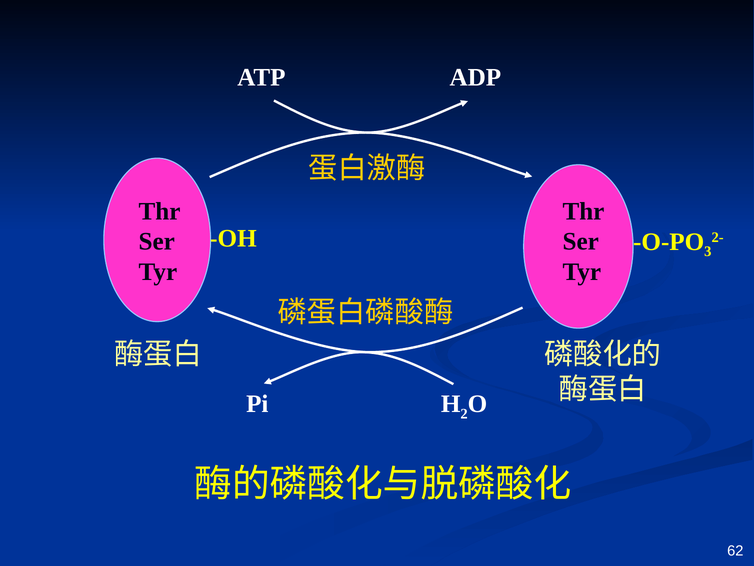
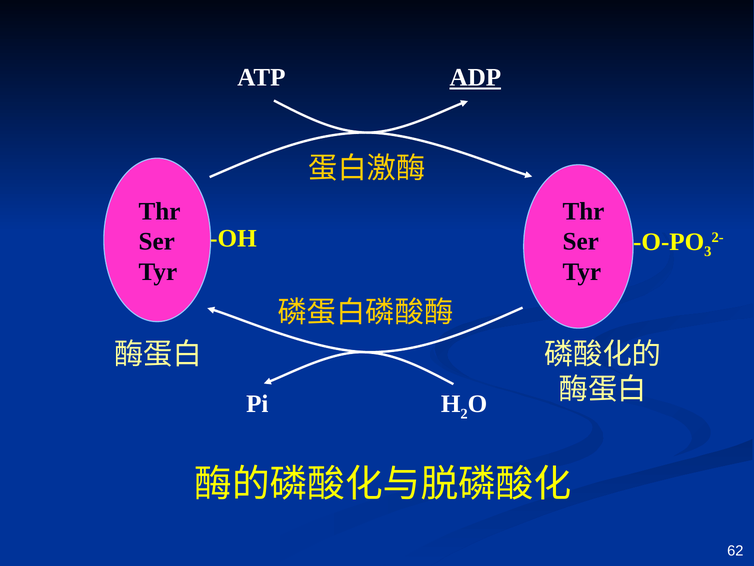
ADP underline: none -> present
